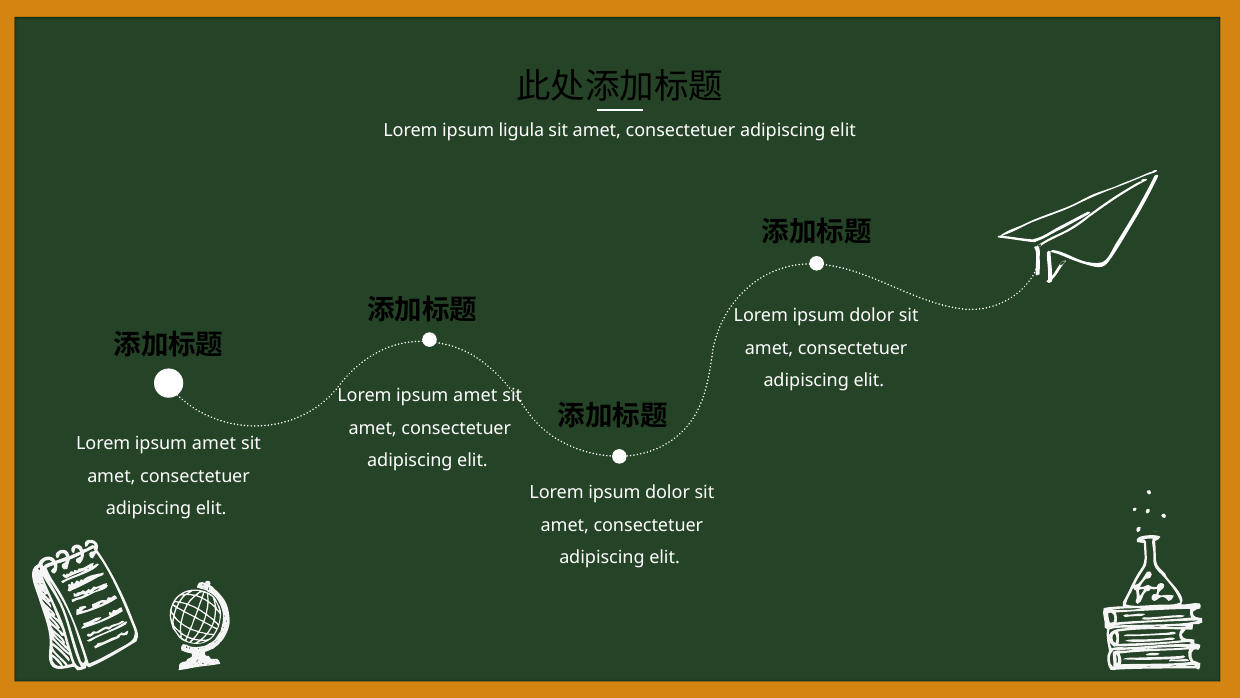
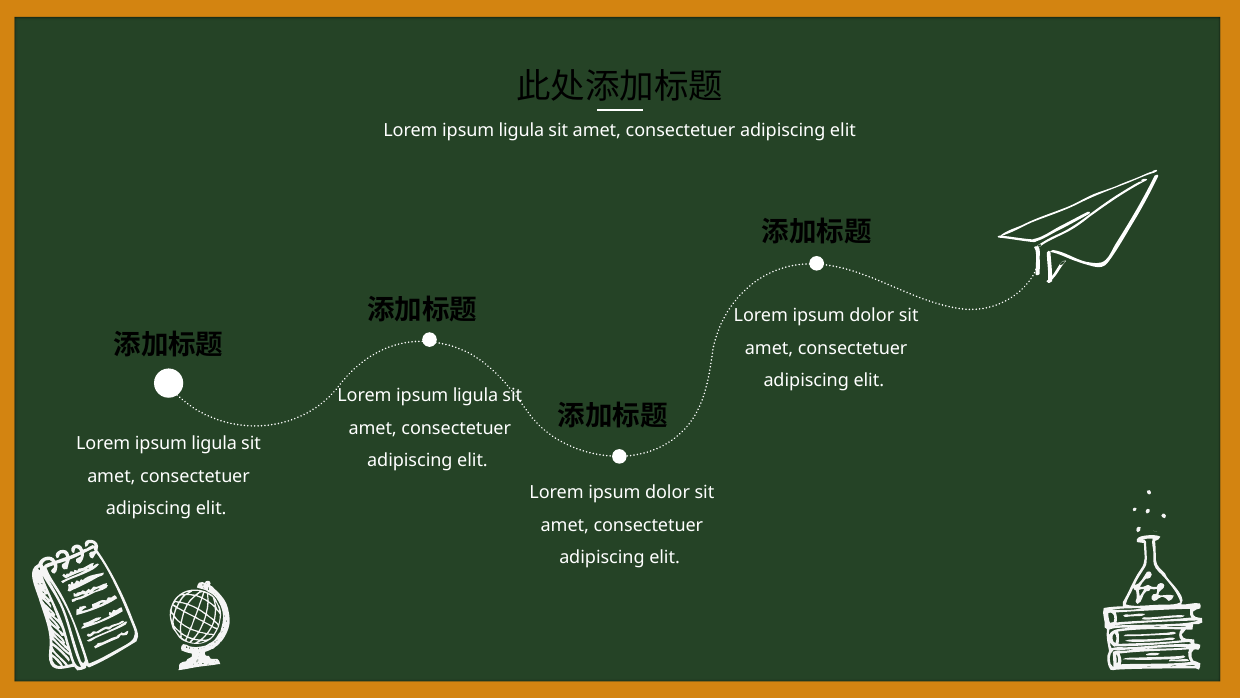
amet at (475, 395): amet -> ligula
amet at (214, 443): amet -> ligula
